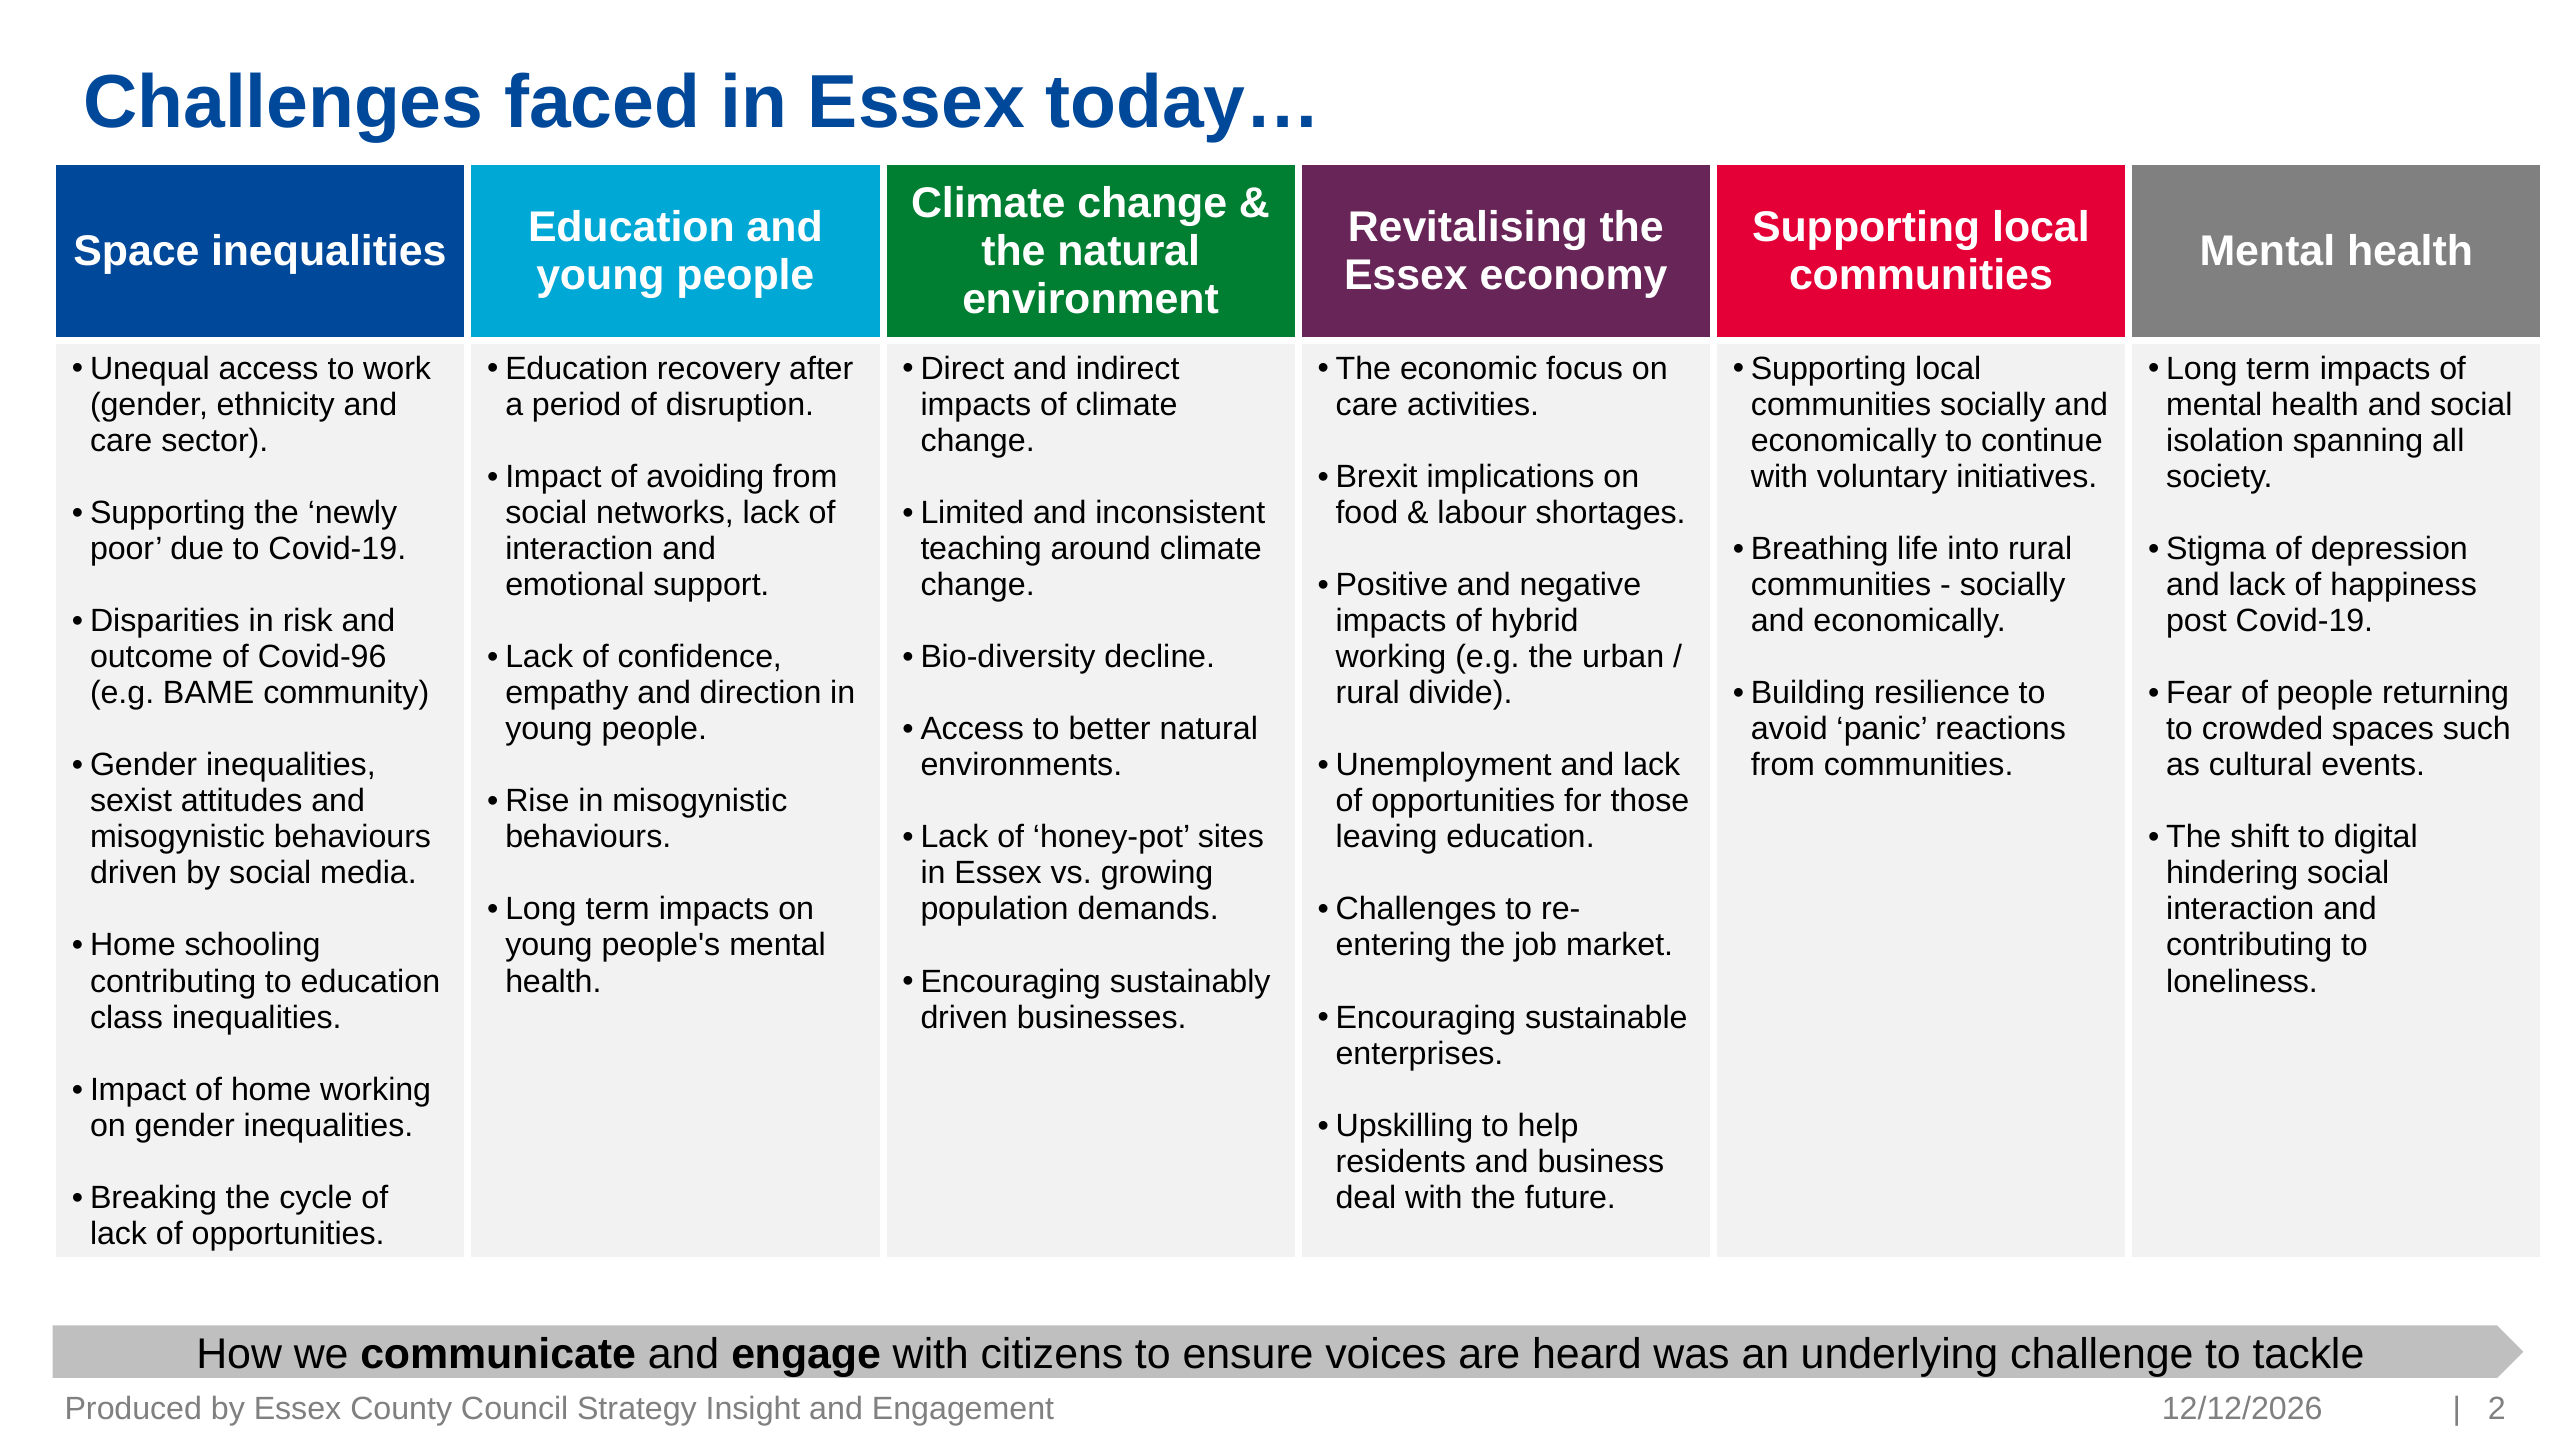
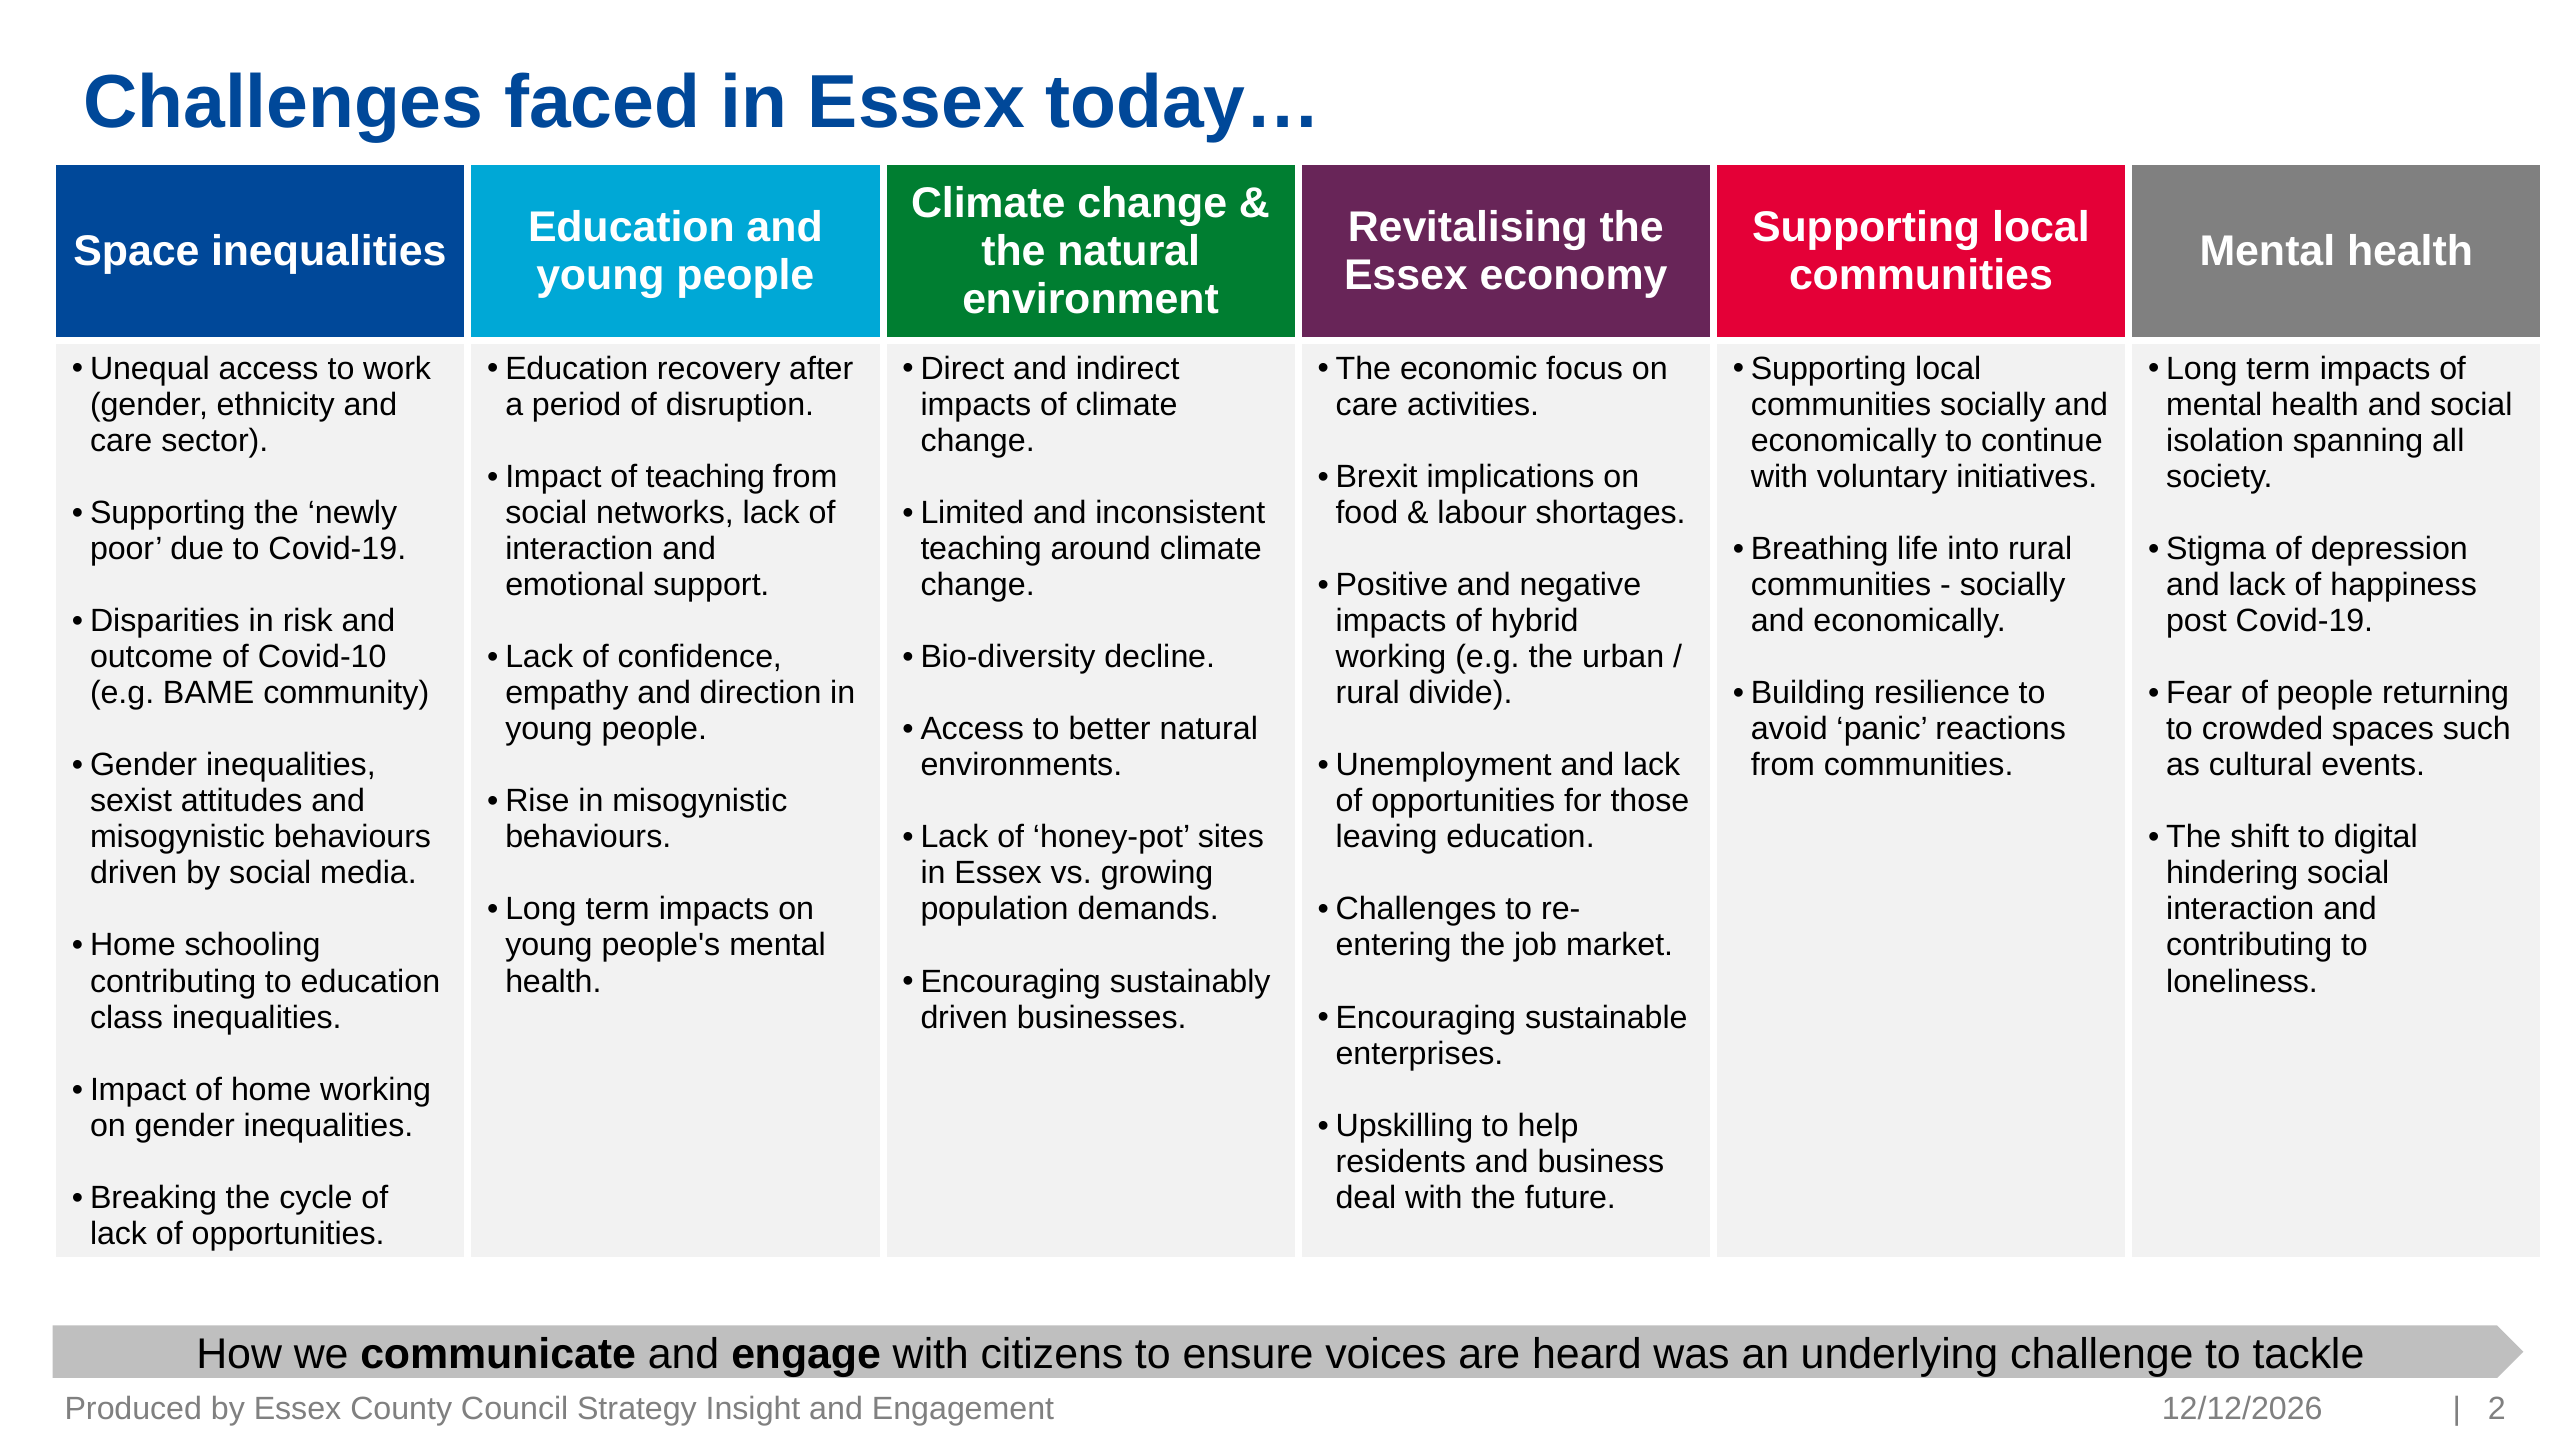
of avoiding: avoiding -> teaching
Covid-96: Covid-96 -> Covid-10
